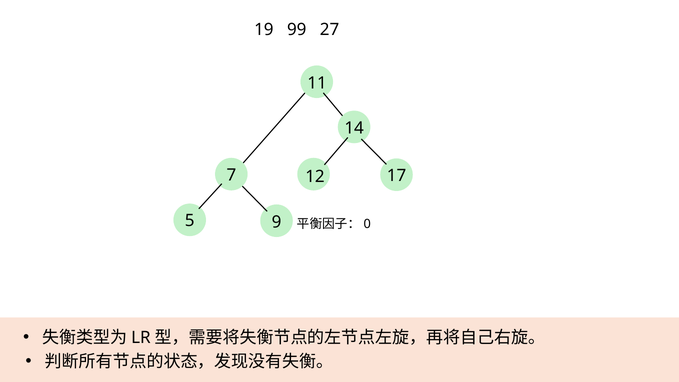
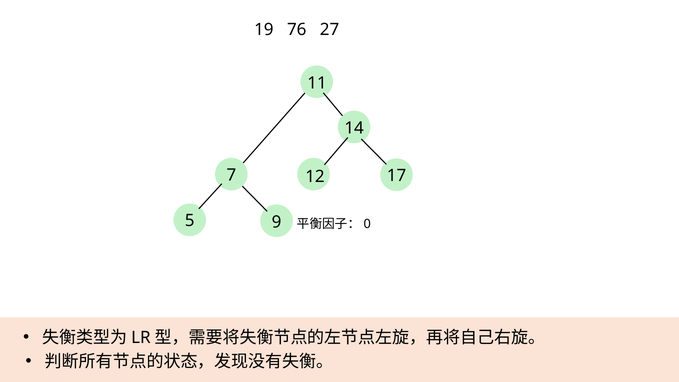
99: 99 -> 76
